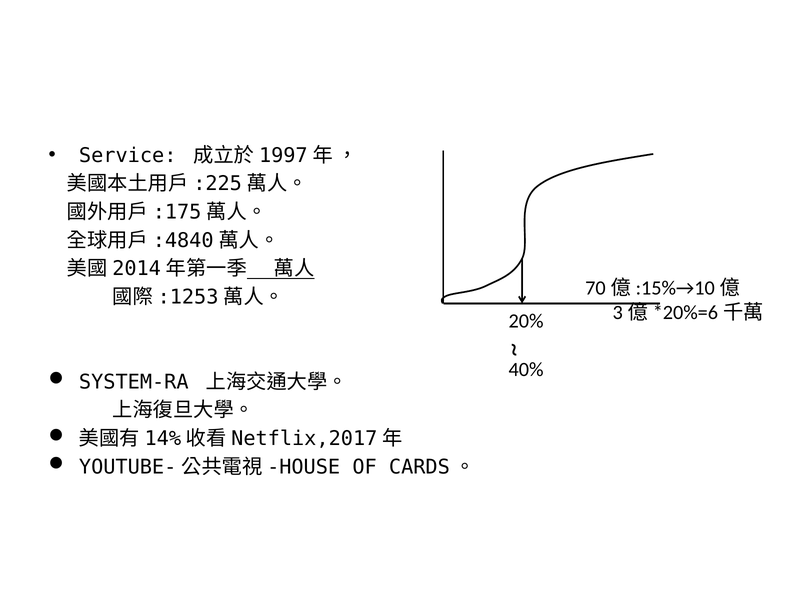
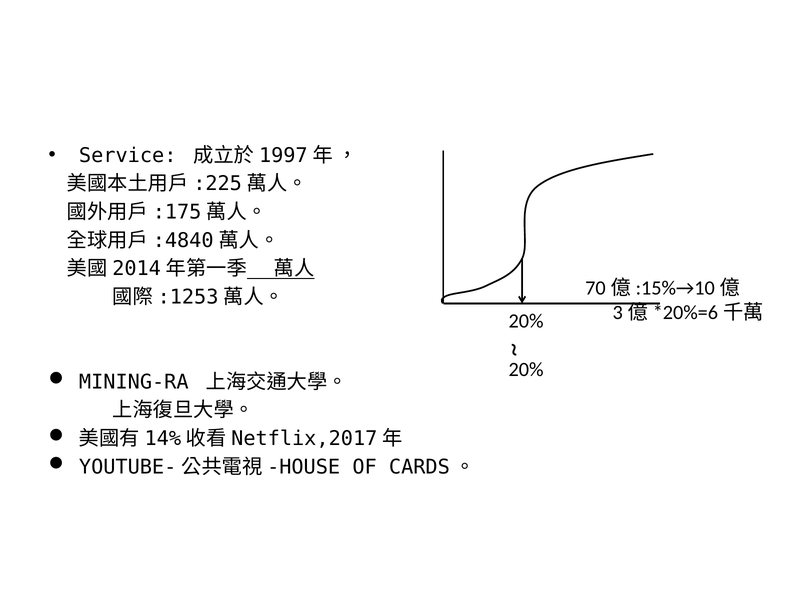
40% at (526, 370): 40% -> 20%
SYSTEM-RA: SYSTEM-RA -> MINING-RA
